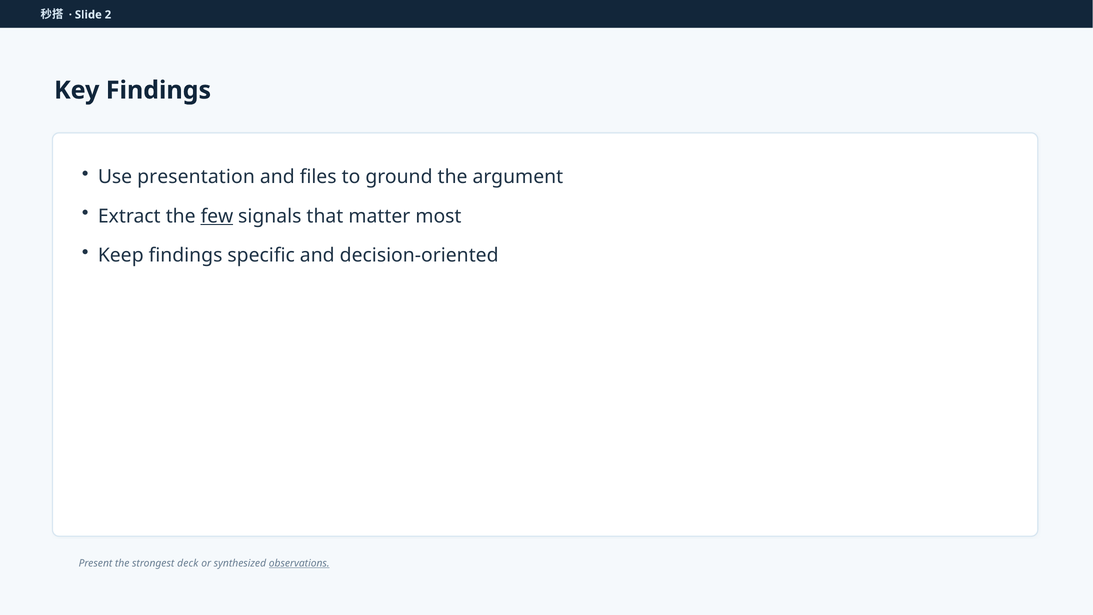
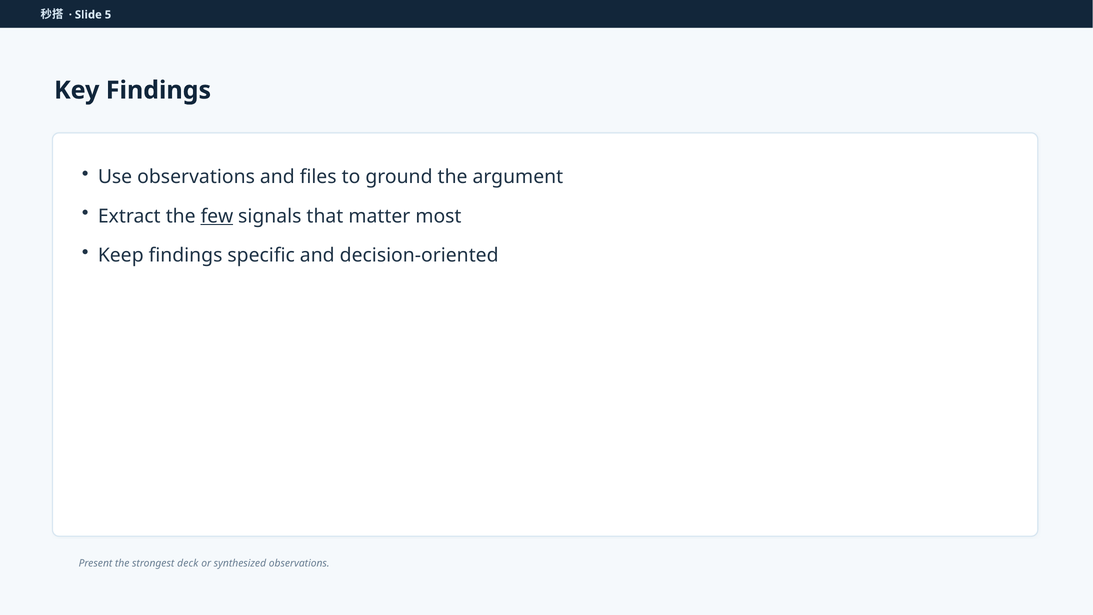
2: 2 -> 5
Use presentation: presentation -> observations
observations at (299, 563) underline: present -> none
